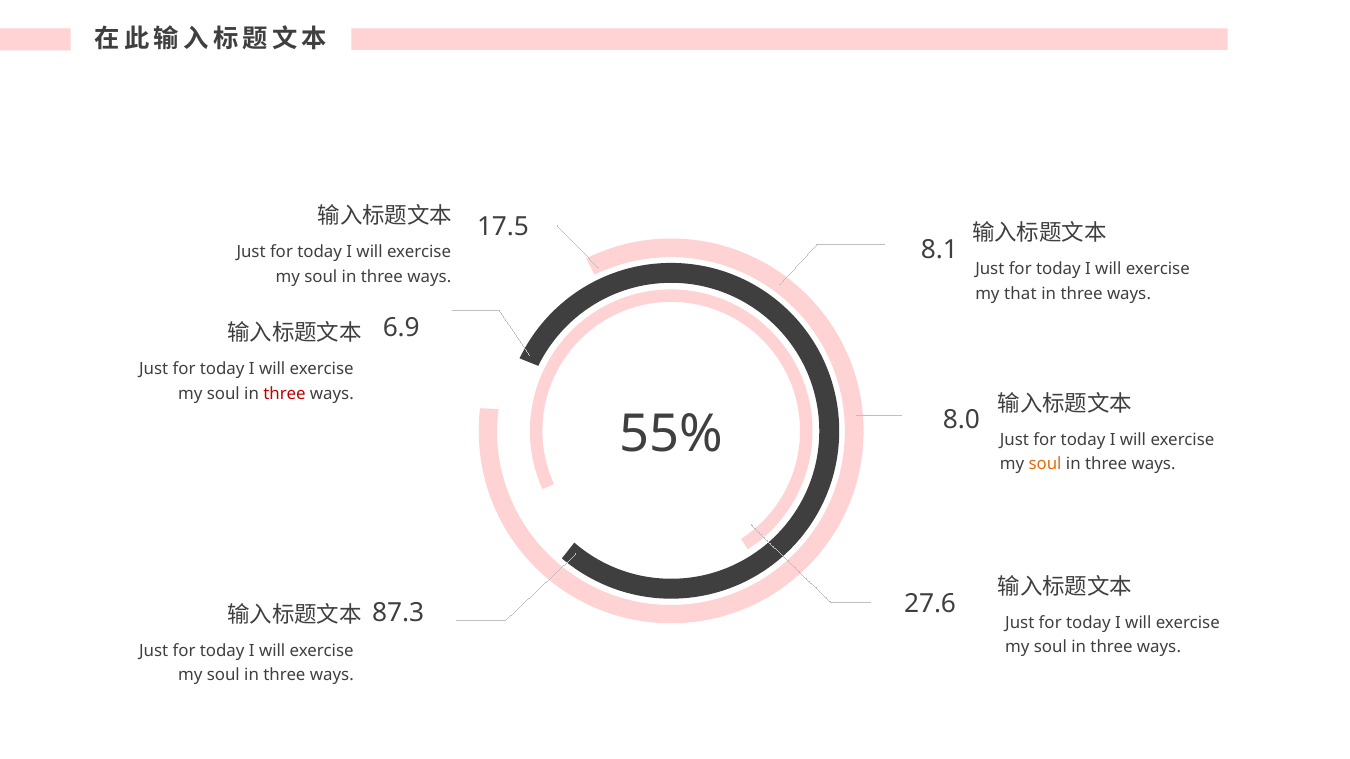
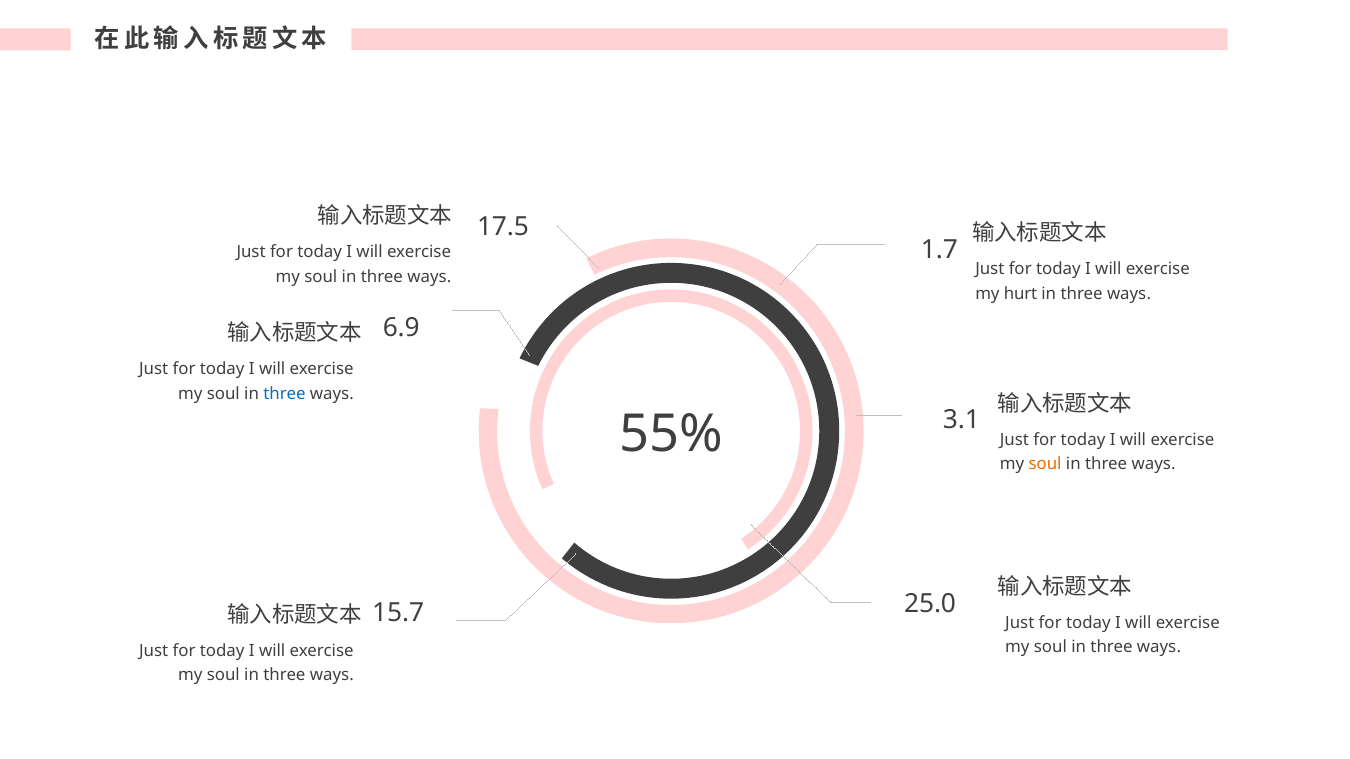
8.1: 8.1 -> 1.7
that: that -> hurt
three at (285, 394) colour: red -> blue
8.0: 8.0 -> 3.1
27.6: 27.6 -> 25.0
87.3: 87.3 -> 15.7
